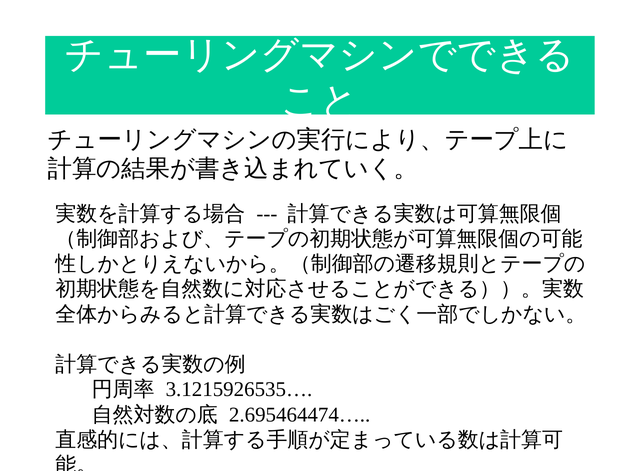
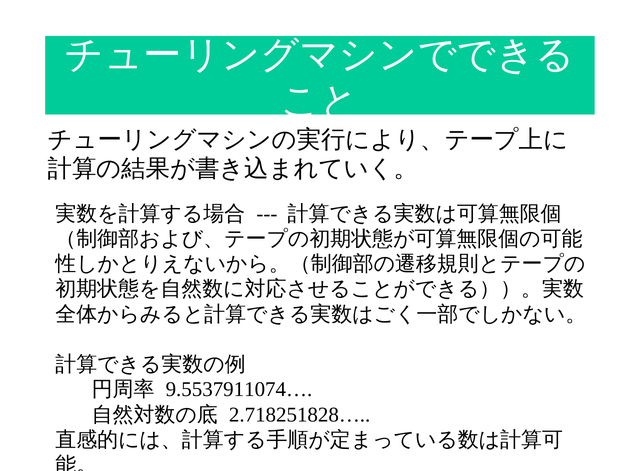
3.1215926535…: 3.1215926535… -> 9.5537911074…
2.695464474…: 2.695464474… -> 2.718251828…
